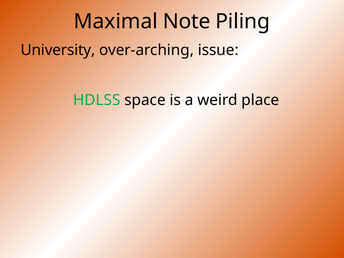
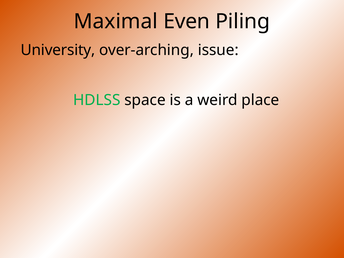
Note: Note -> Even
